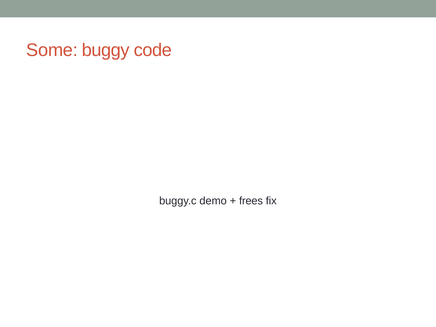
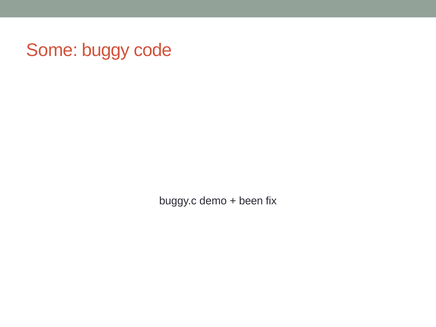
frees: frees -> been
